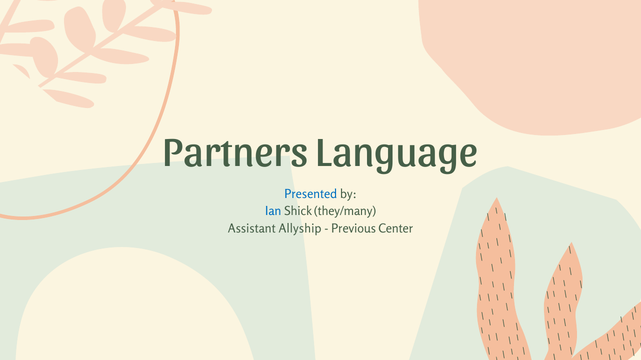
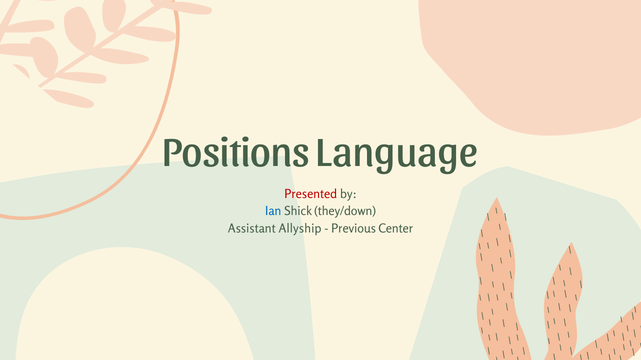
Partners: Partners -> Positions
Presented colour: blue -> red
they/many: they/many -> they/down
